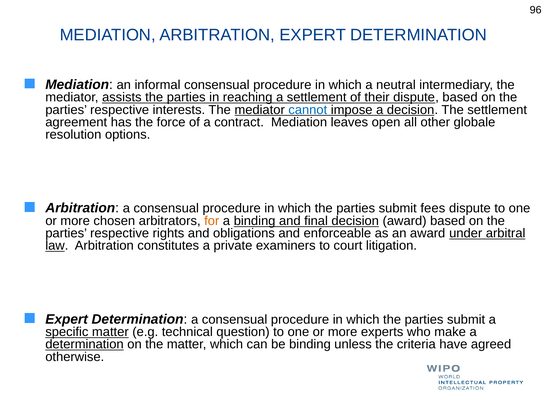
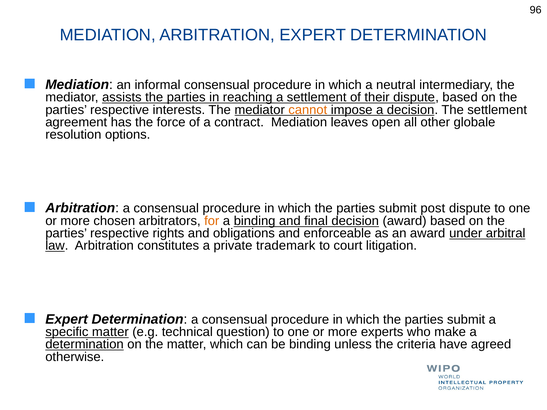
cannot colour: blue -> orange
fees: fees -> post
examiners: examiners -> trademark
